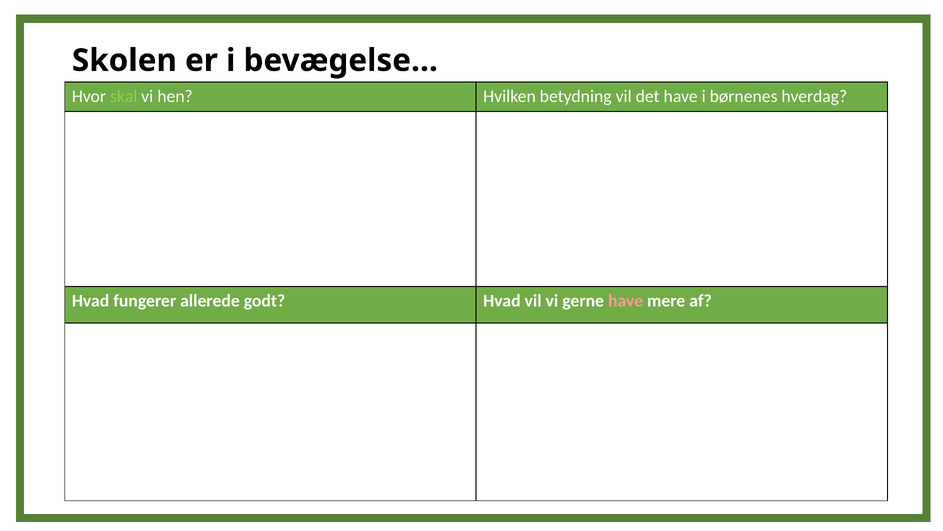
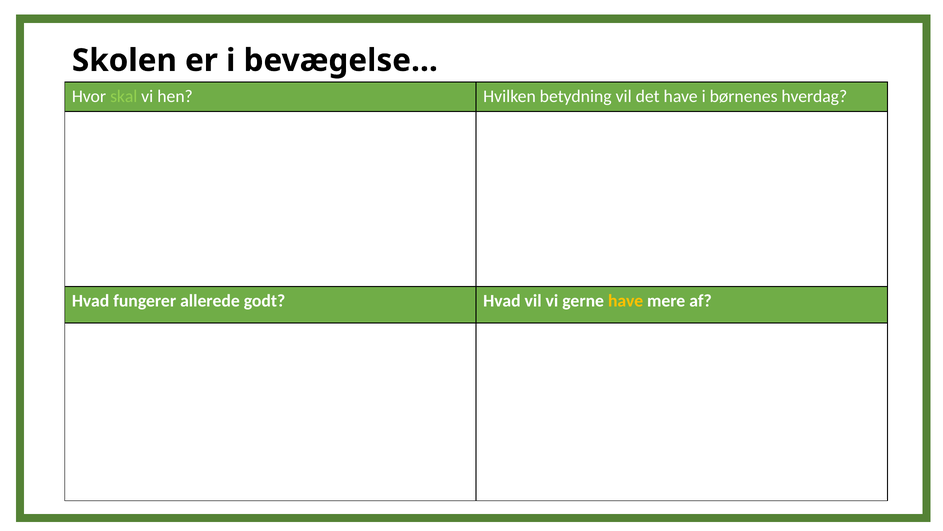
have at (626, 301) colour: pink -> yellow
